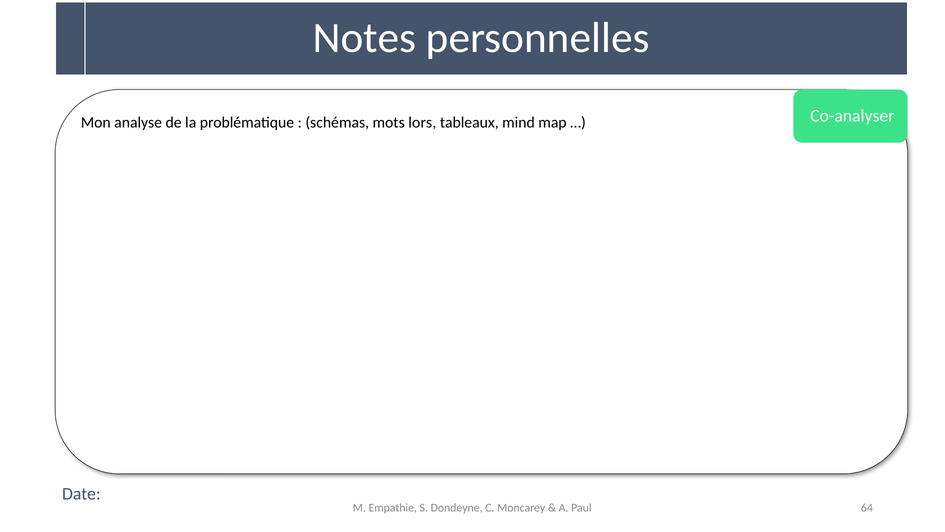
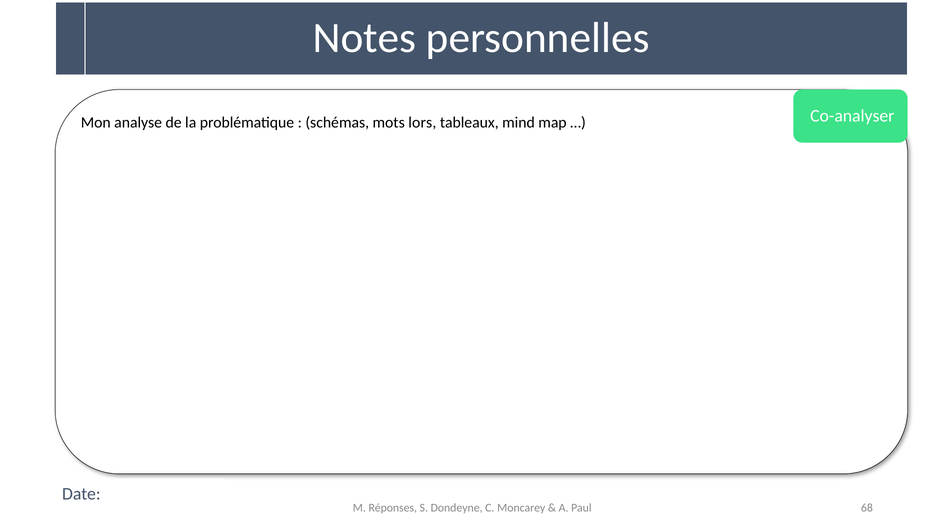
Empathie: Empathie -> Réponses
64: 64 -> 68
